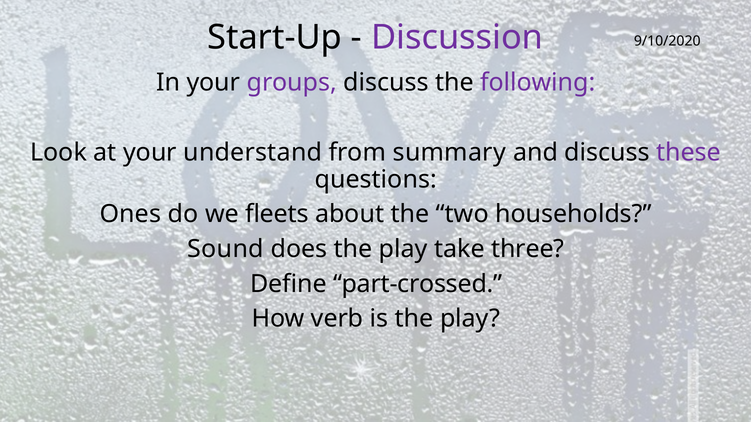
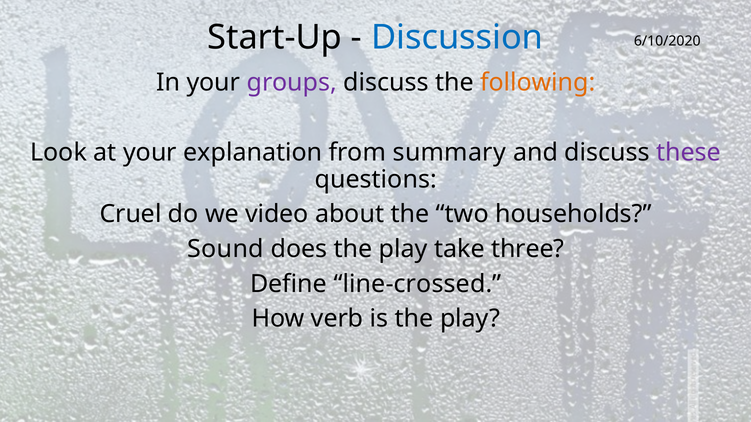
Discussion colour: purple -> blue
9/10/2020: 9/10/2020 -> 6/10/2020
following colour: purple -> orange
understand: understand -> explanation
Ones: Ones -> Cruel
fleets: fleets -> video
part-crossed: part-crossed -> line-crossed
